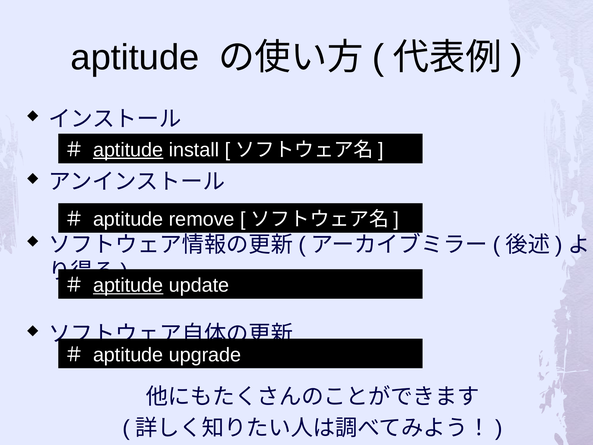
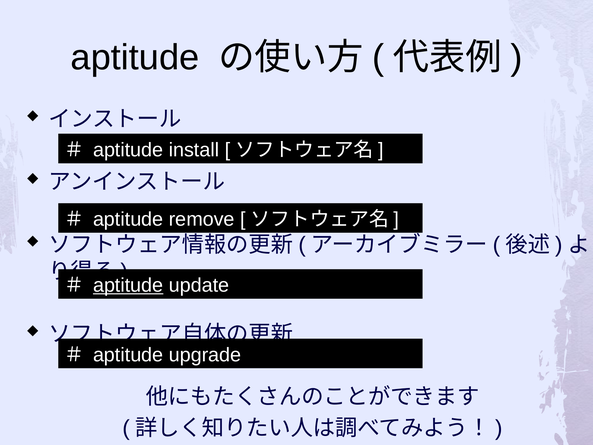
aptitude at (128, 150) underline: present -> none
